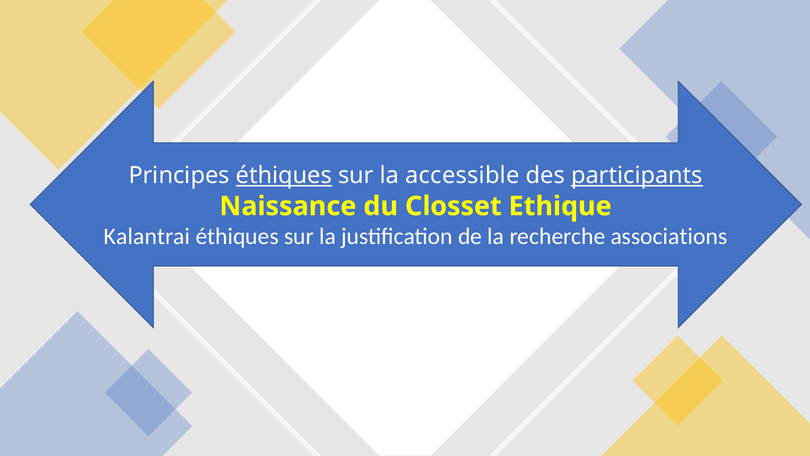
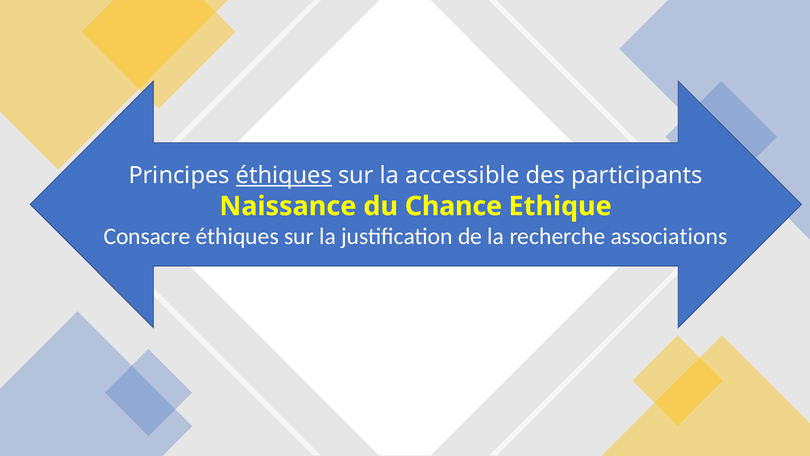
participants underline: present -> none
Closset: Closset -> Chance
Kalantrai: Kalantrai -> Consacre
